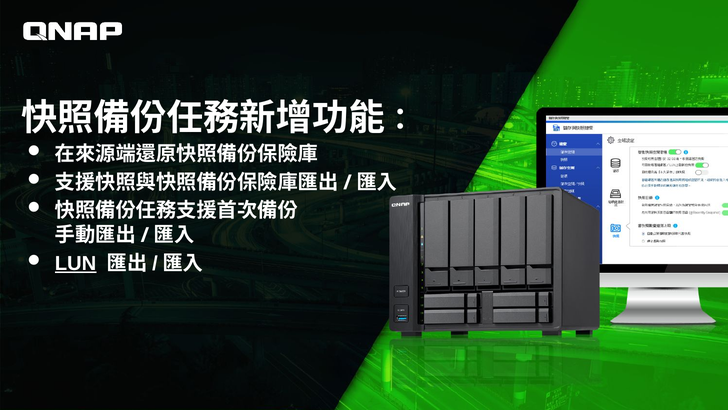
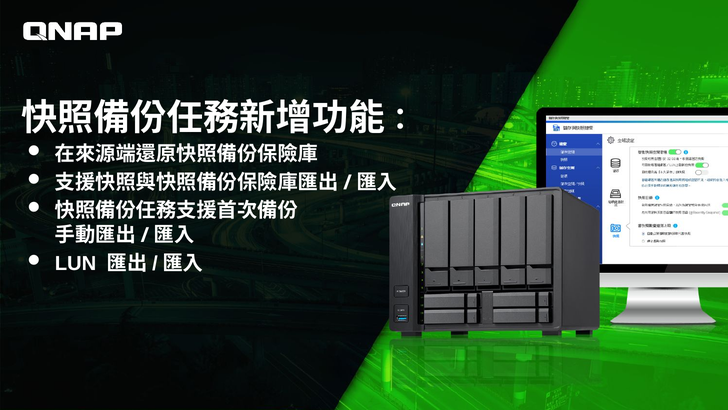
LUN underline: present -> none
